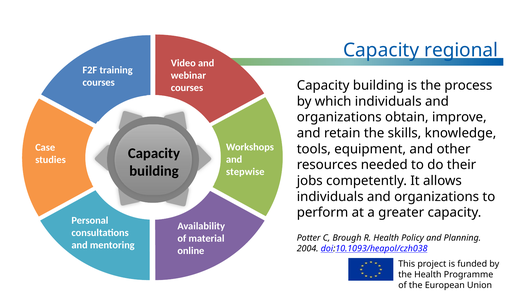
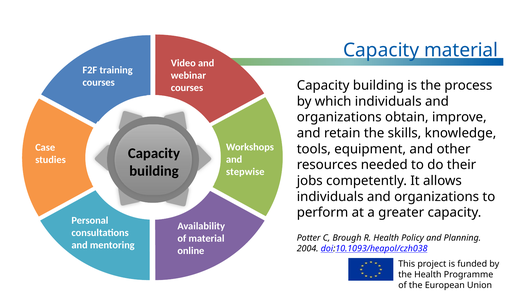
Capacity regional: regional -> material
